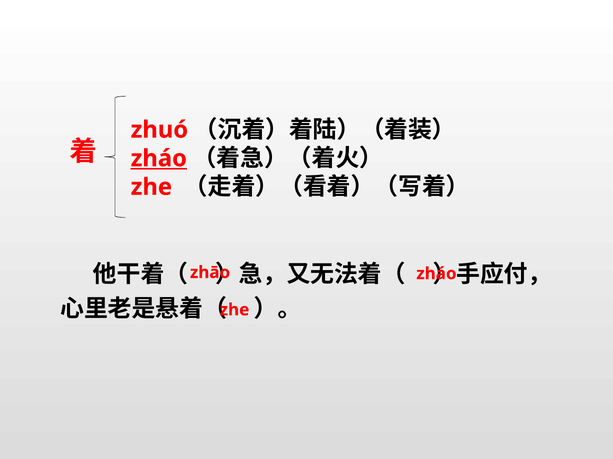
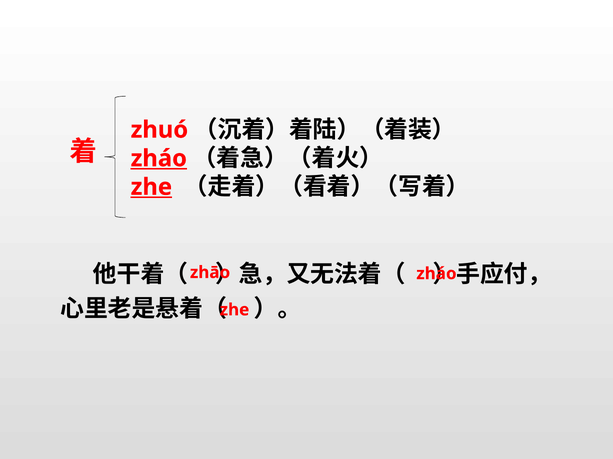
zhe at (151, 187) underline: none -> present
